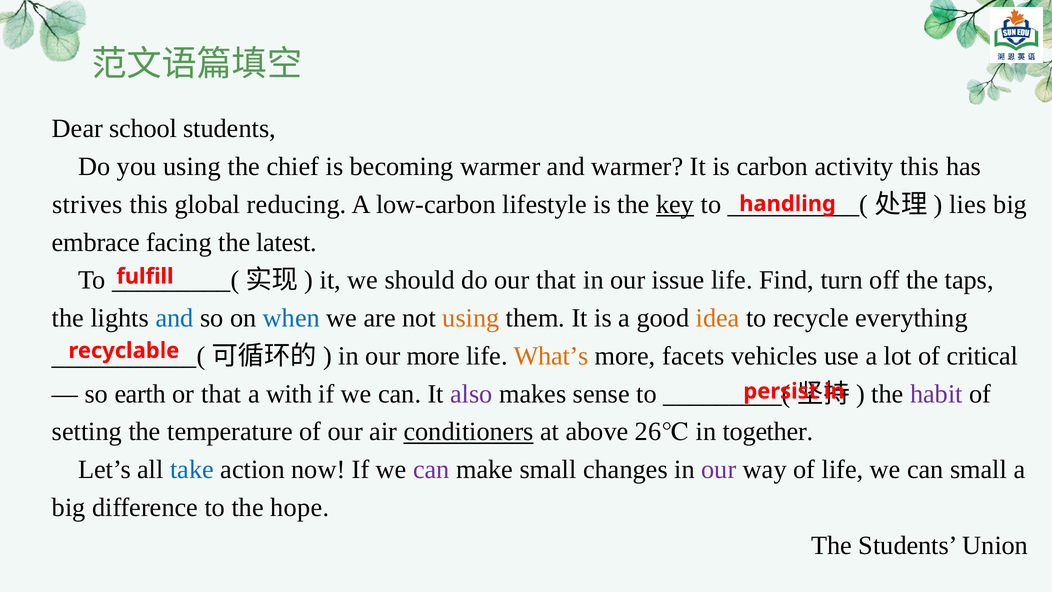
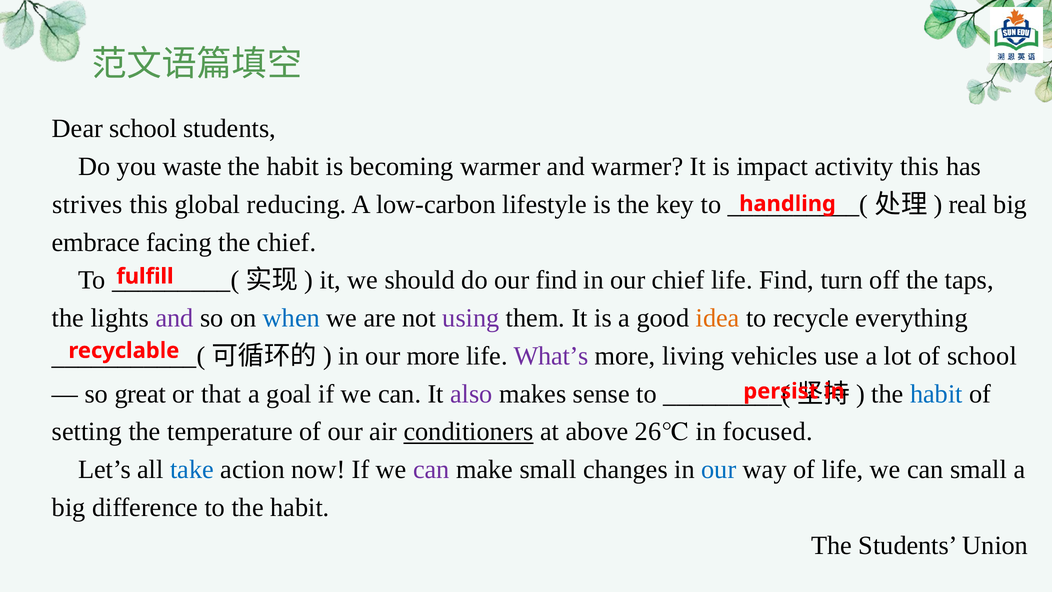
you using: using -> waste
chief at (293, 166): chief -> habit
carbon: carbon -> impact
key underline: present -> none
lies: lies -> real
the latest: latest -> chief
our that: that -> find
our issue: issue -> chief
and at (175, 318) colour: blue -> purple
using at (471, 318) colour: orange -> purple
What’s colour: orange -> purple
facets: facets -> living
of critical: critical -> school
earth: earth -> great
with: with -> goal
habit at (936, 394) colour: purple -> blue
together: together -> focused
our at (719, 469) colour: purple -> blue
to the hope: hope -> habit
